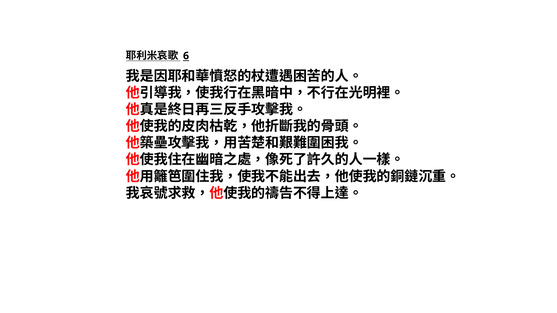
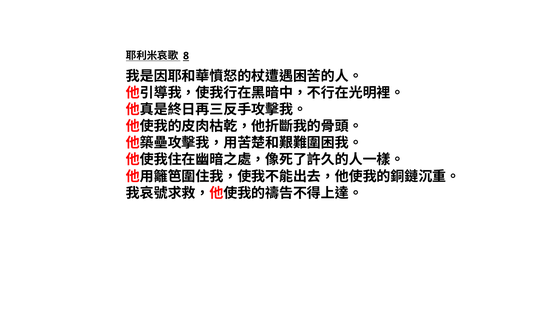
6: 6 -> 8
